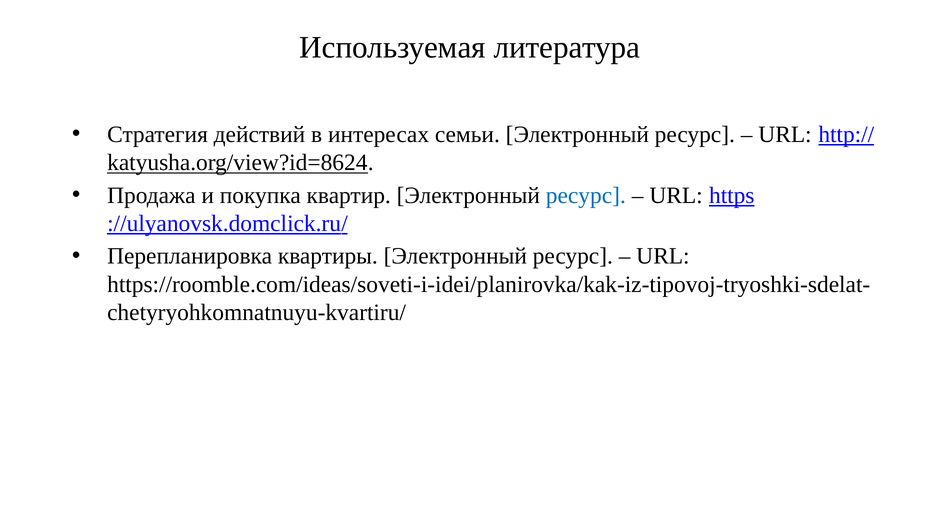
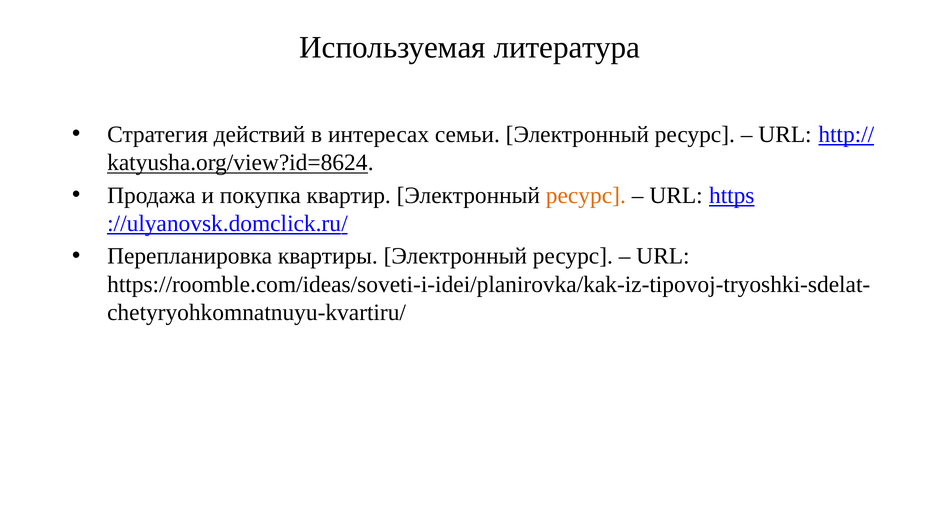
ресурс at (586, 195) colour: blue -> orange
